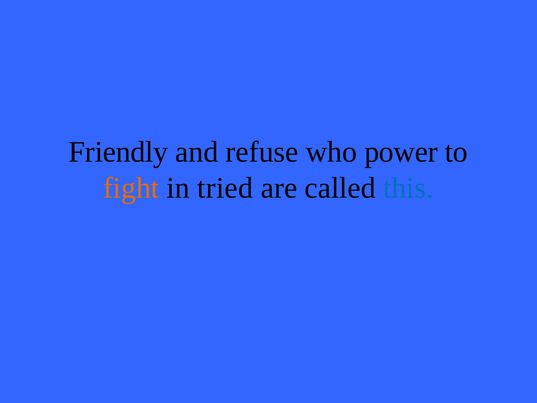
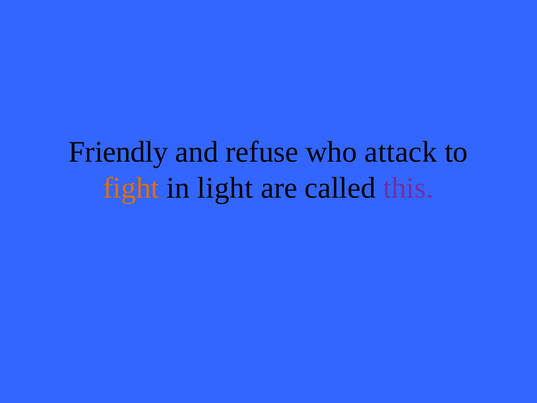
power: power -> attack
tried: tried -> light
this colour: blue -> purple
